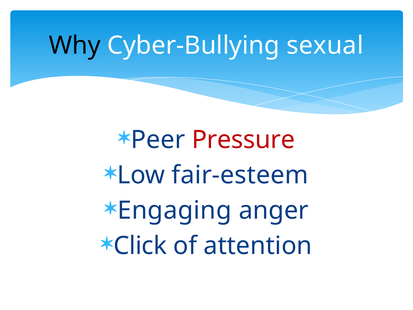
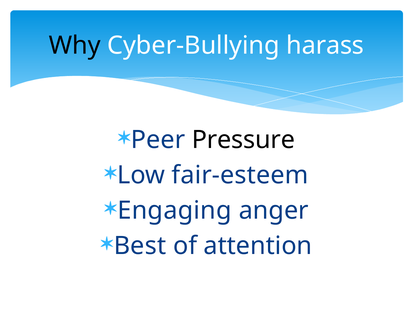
sexual: sexual -> harass
Pressure colour: red -> black
Click: Click -> Best
